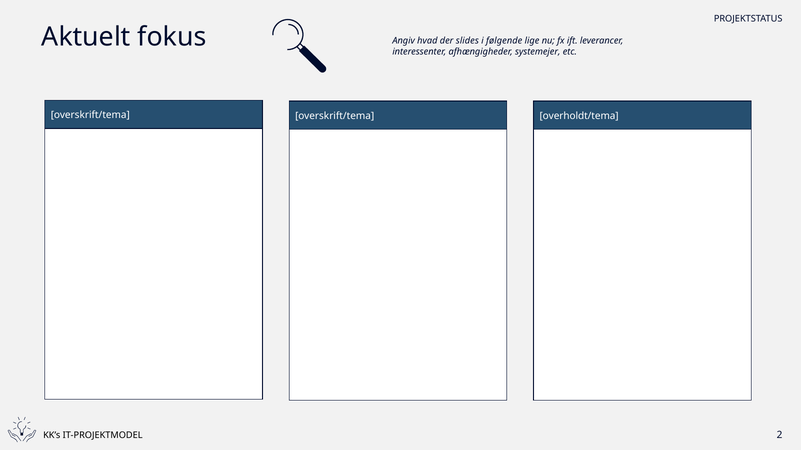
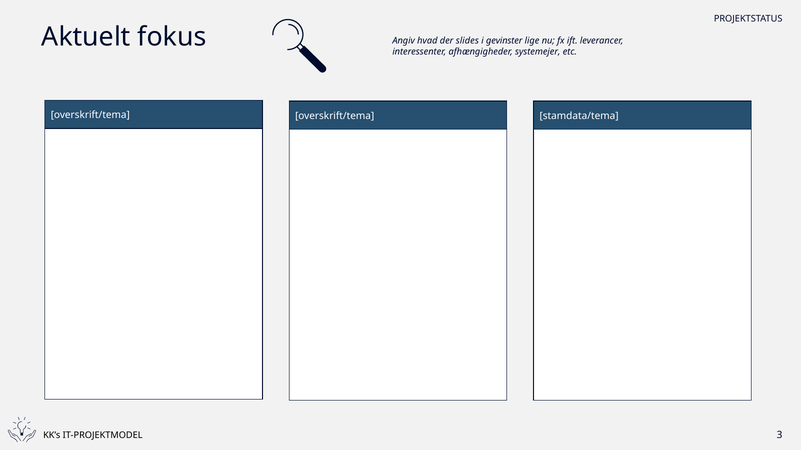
følgende: følgende -> gevinster
overholdt/tema: overholdt/tema -> stamdata/tema
2: 2 -> 3
